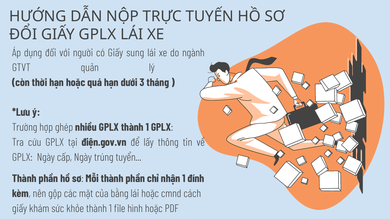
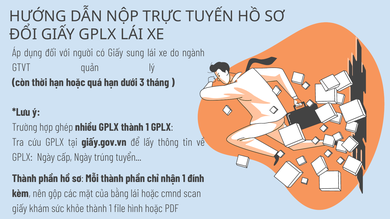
điện.gov.vn: điện.gov.vn -> giấy.gov.vn
cách: cách -> scan
